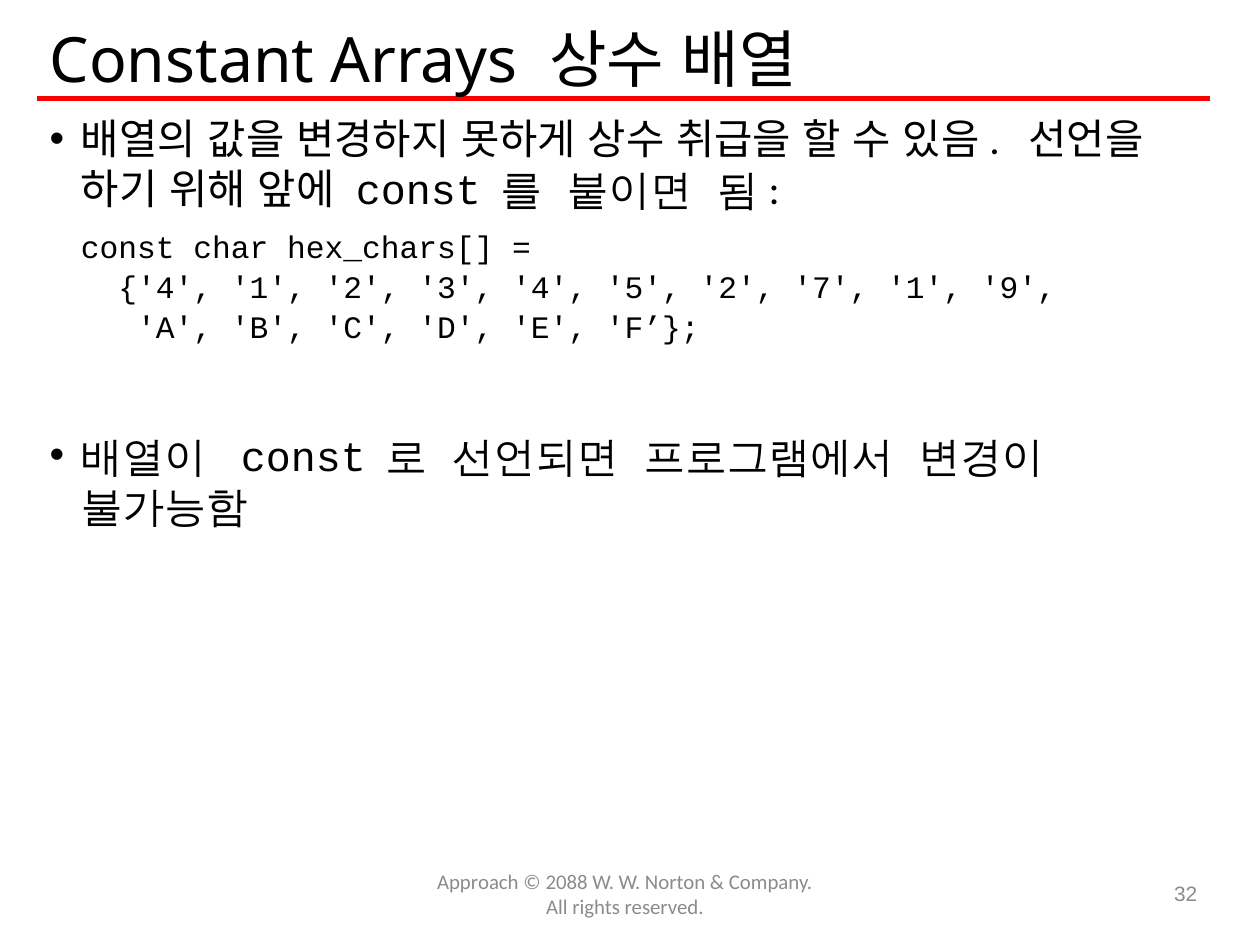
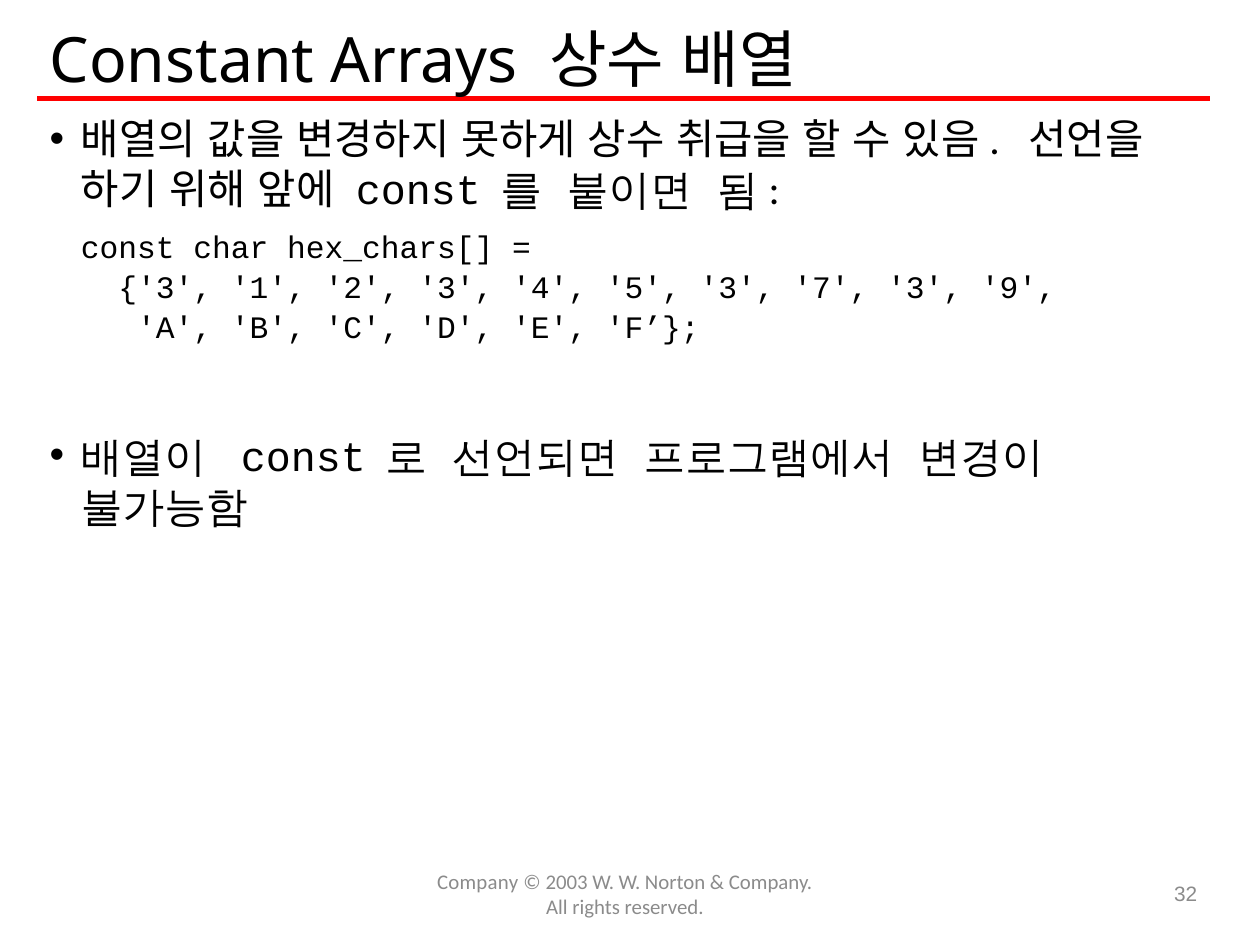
4 at (165, 288): 4 -> 3
5 2: 2 -> 3
7 1: 1 -> 3
Approach at (478, 883): Approach -> Company
2088: 2088 -> 2003
